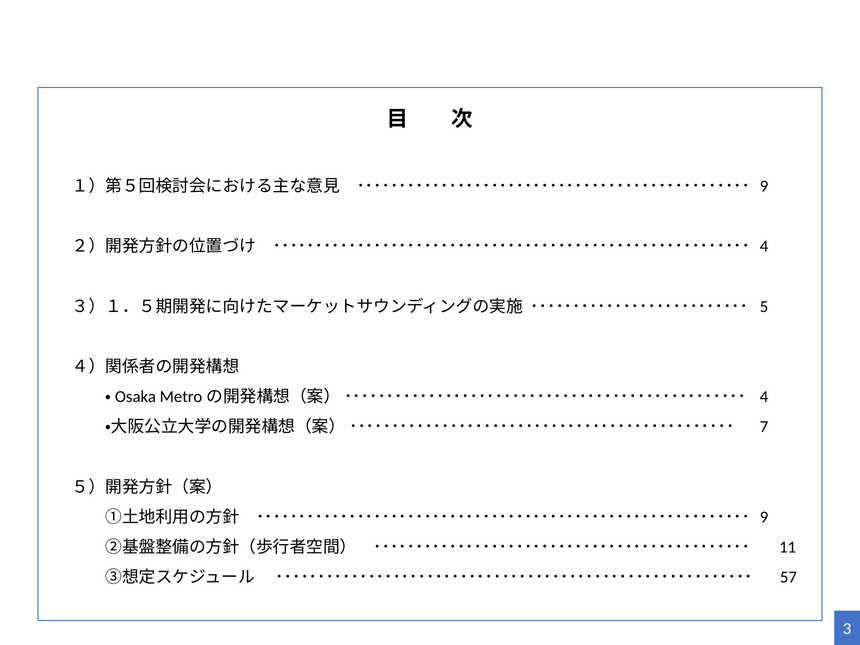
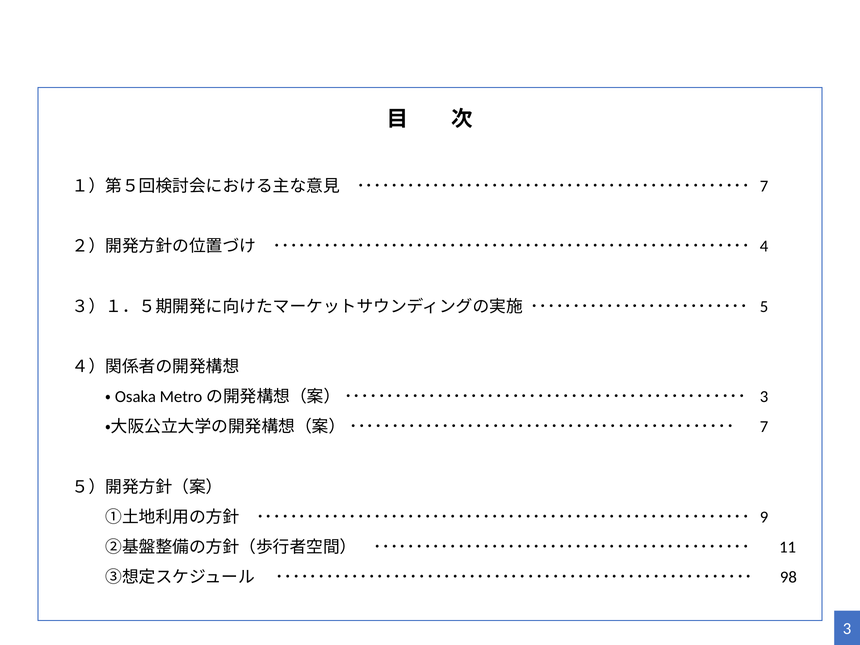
9 at (764, 186): 9 -> 7
4 at (764, 397): 4 -> 3
57: 57 -> 98
